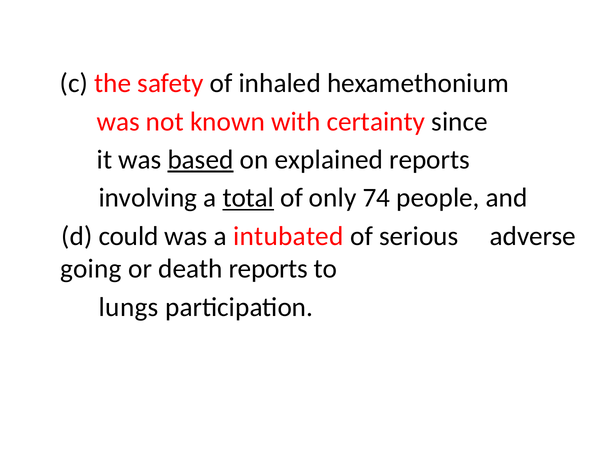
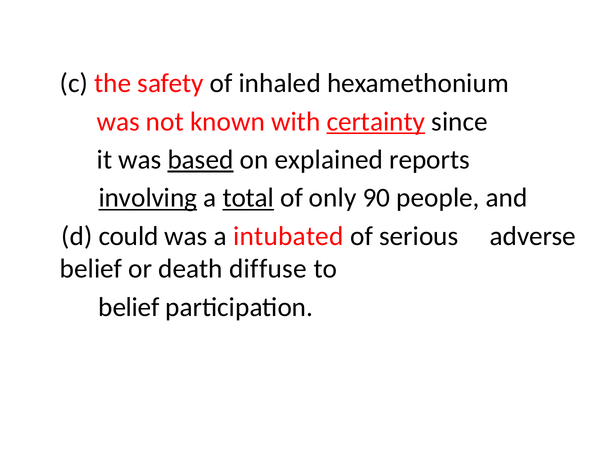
certainty underline: none -> present
involving underline: none -> present
74: 74 -> 90
going at (91, 269): going -> belief
death reports: reports -> diffuse
lungs at (129, 307): lungs -> belief
